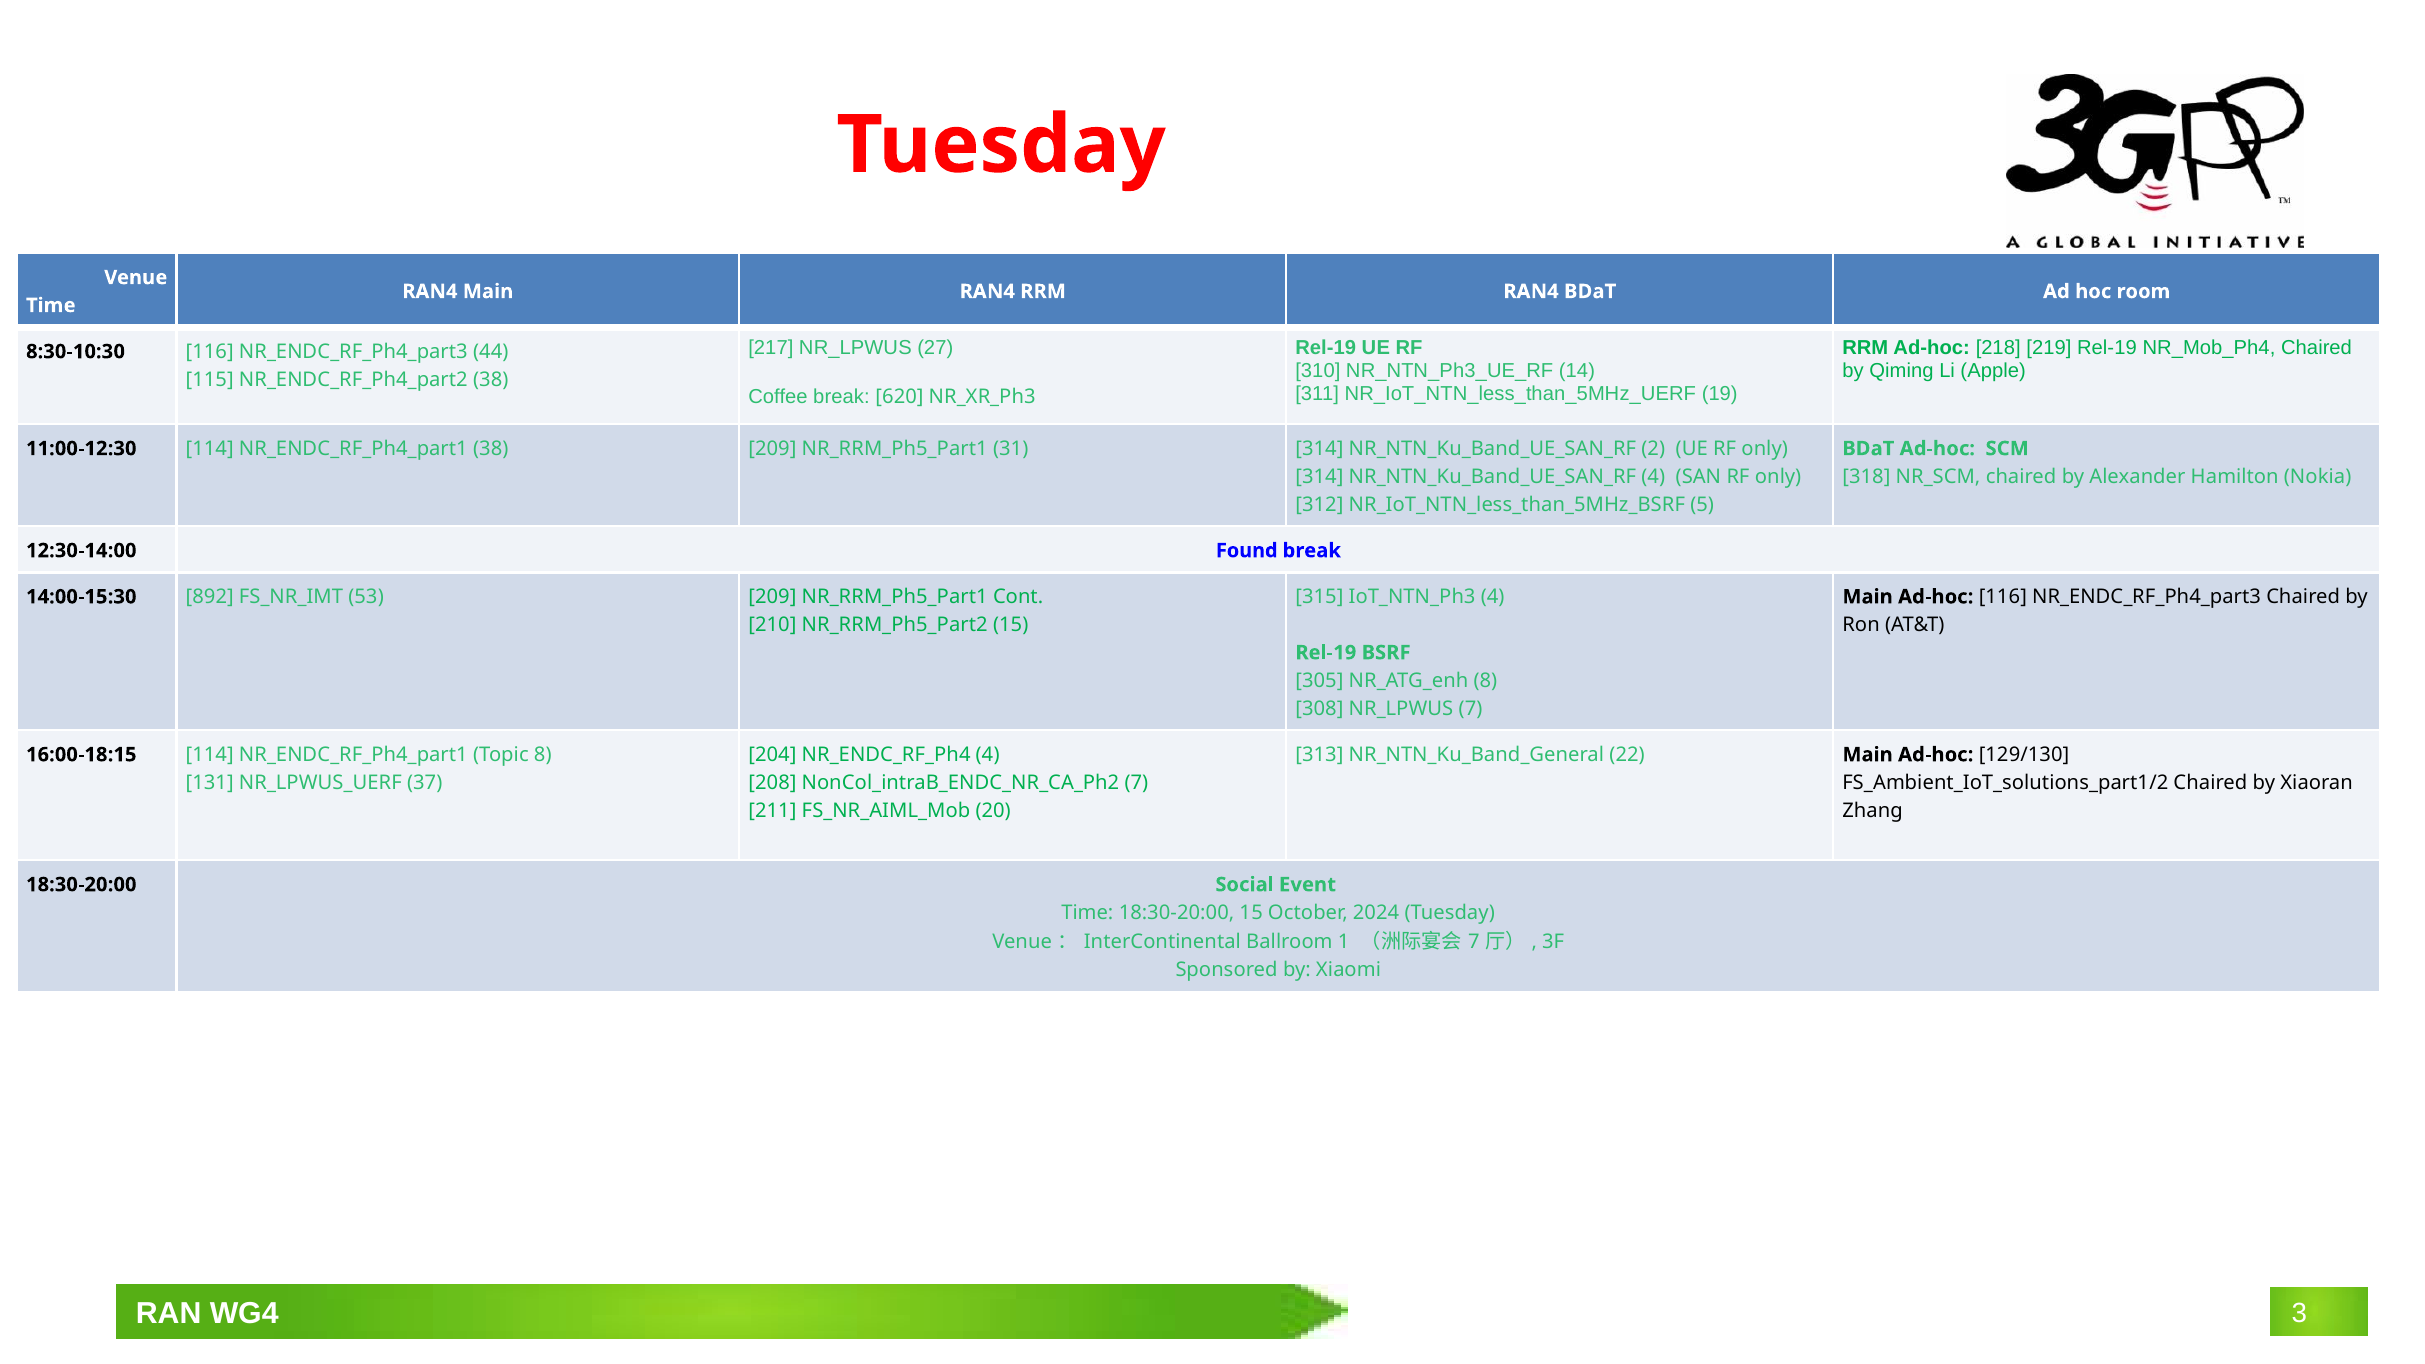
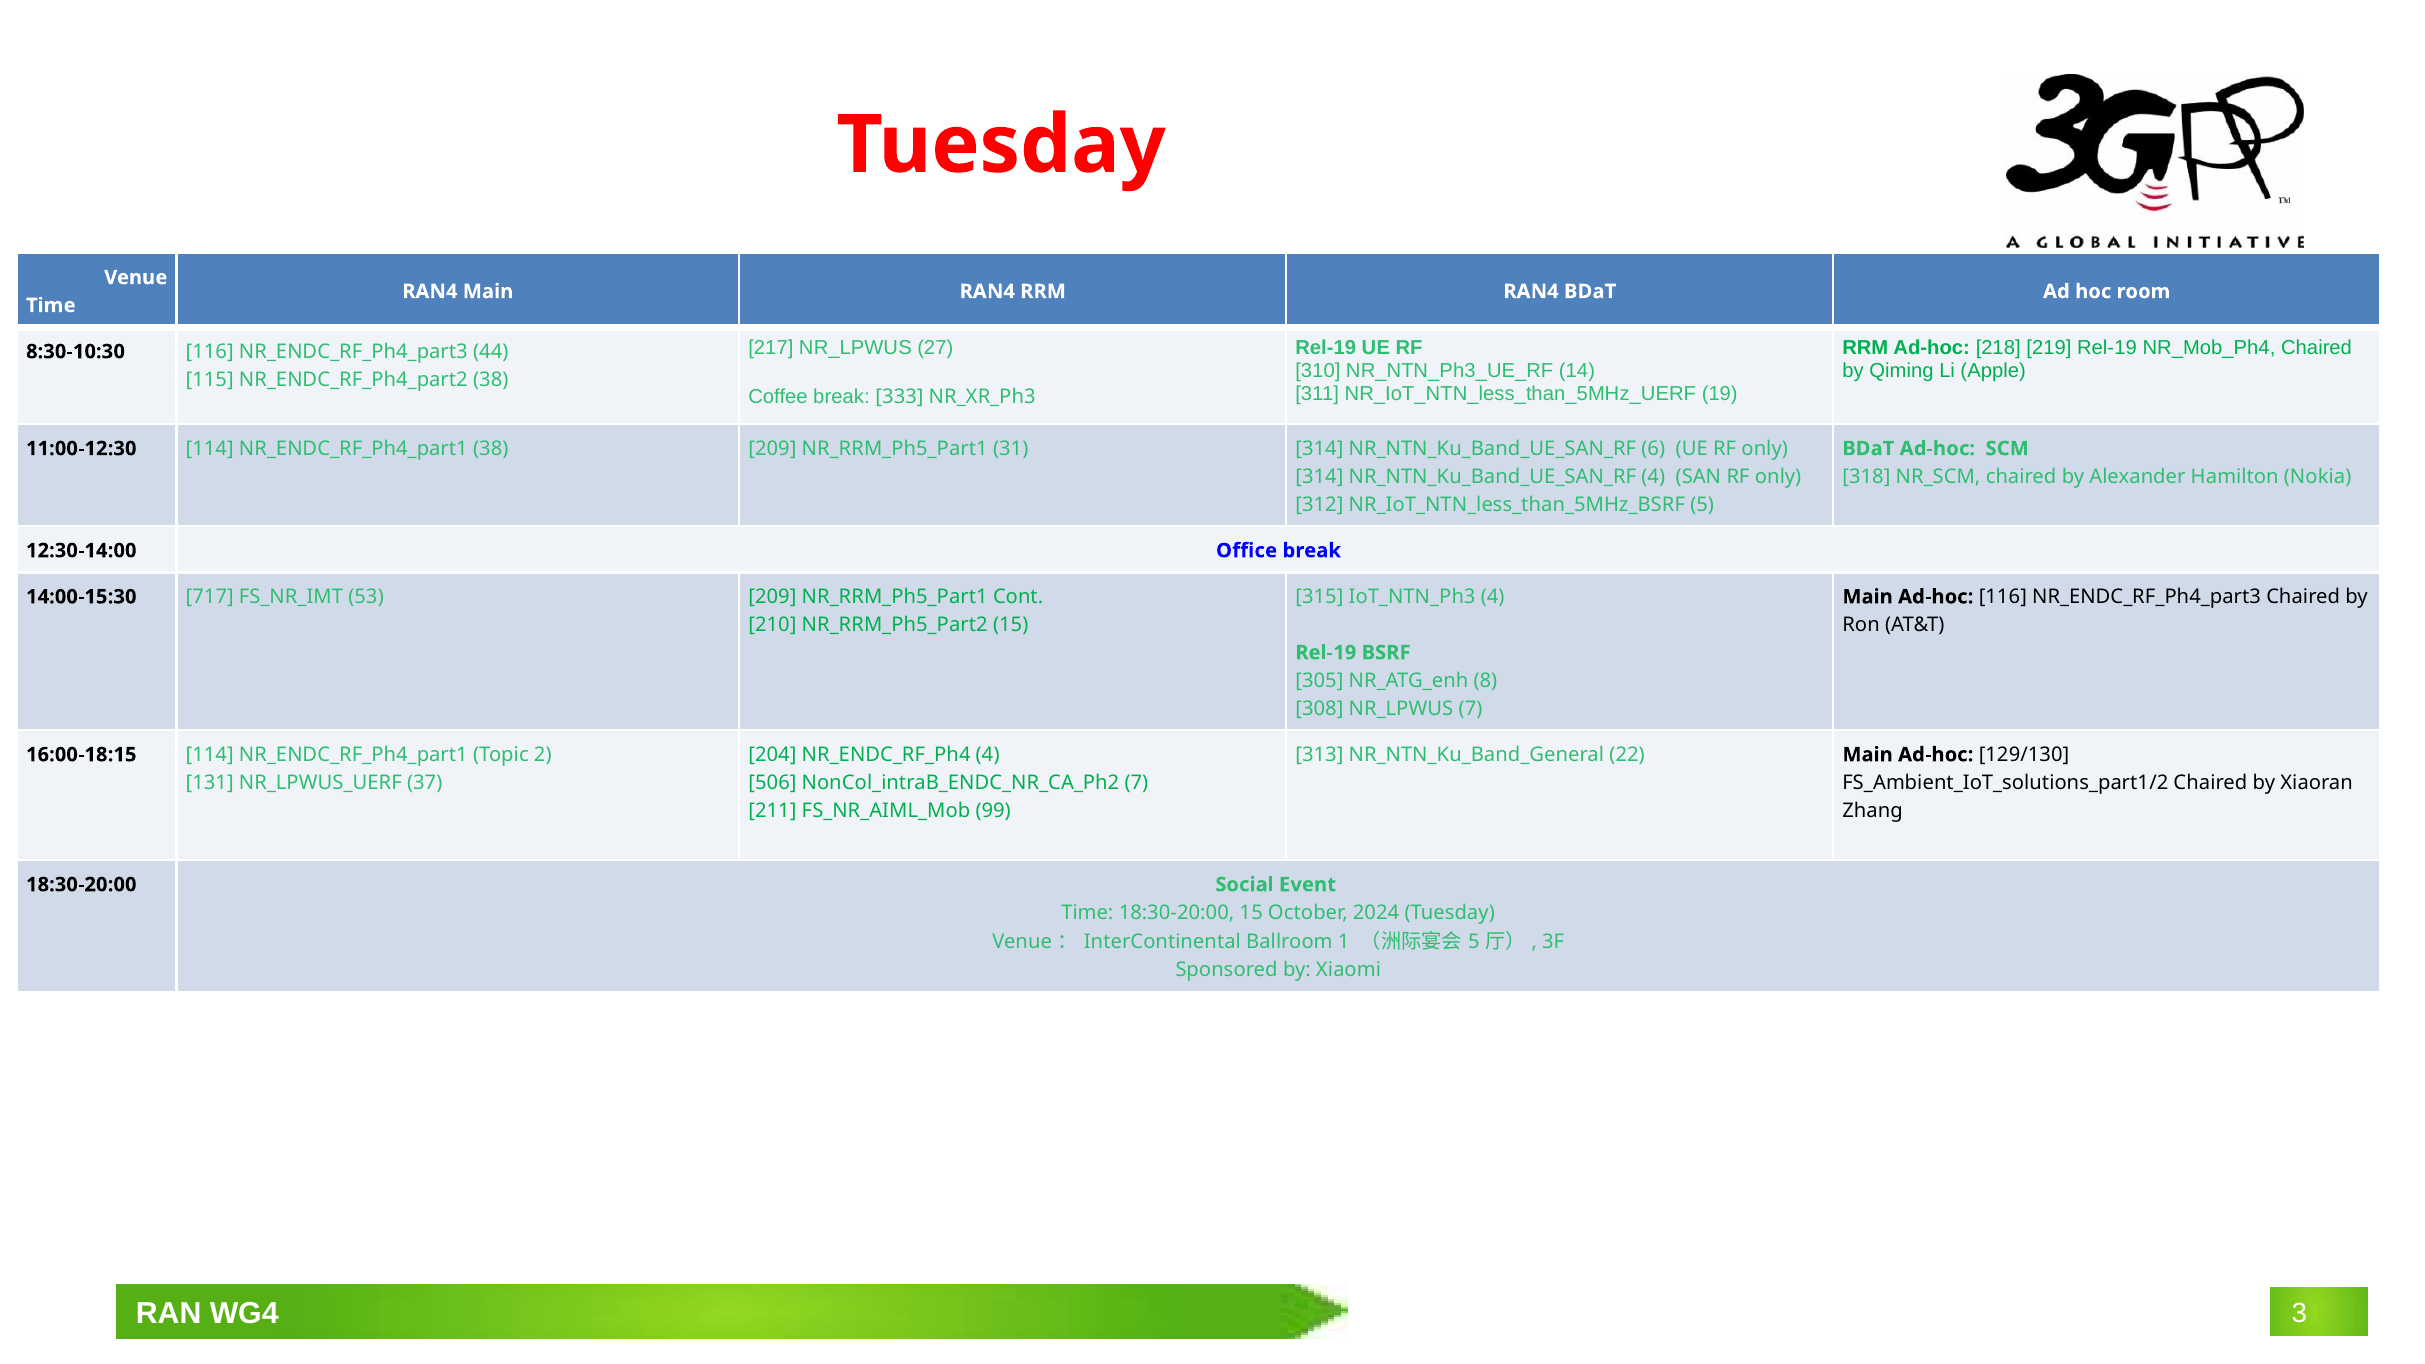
620: 620 -> 333
2: 2 -> 6
Found: Found -> Office
892: 892 -> 717
Topic 8: 8 -> 2
208: 208 -> 506
20: 20 -> 99
7 at (1474, 942): 7 -> 5
